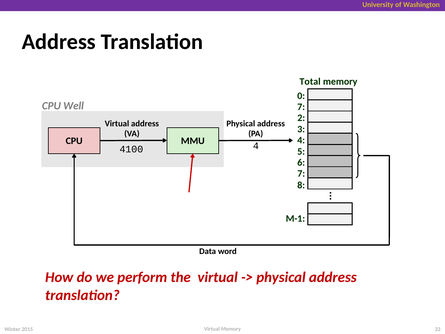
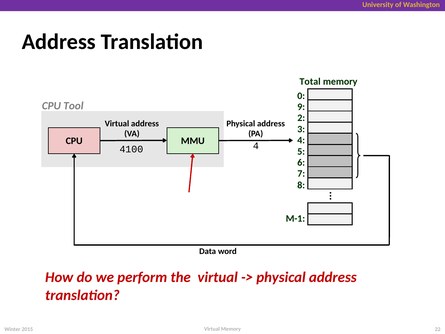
Well: Well -> Tool
7 at (301, 107): 7 -> 9
